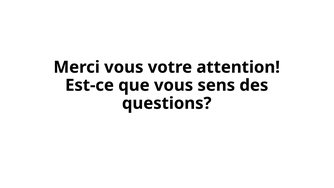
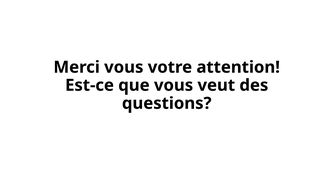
sens: sens -> veut
